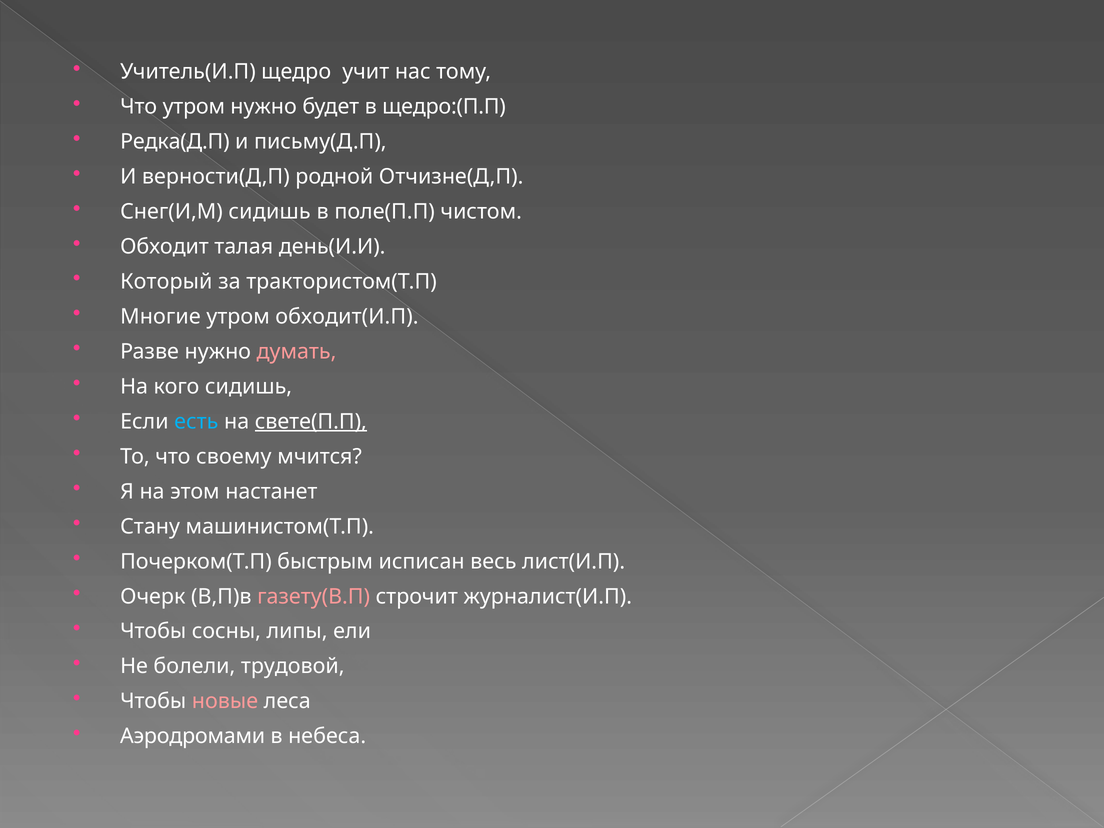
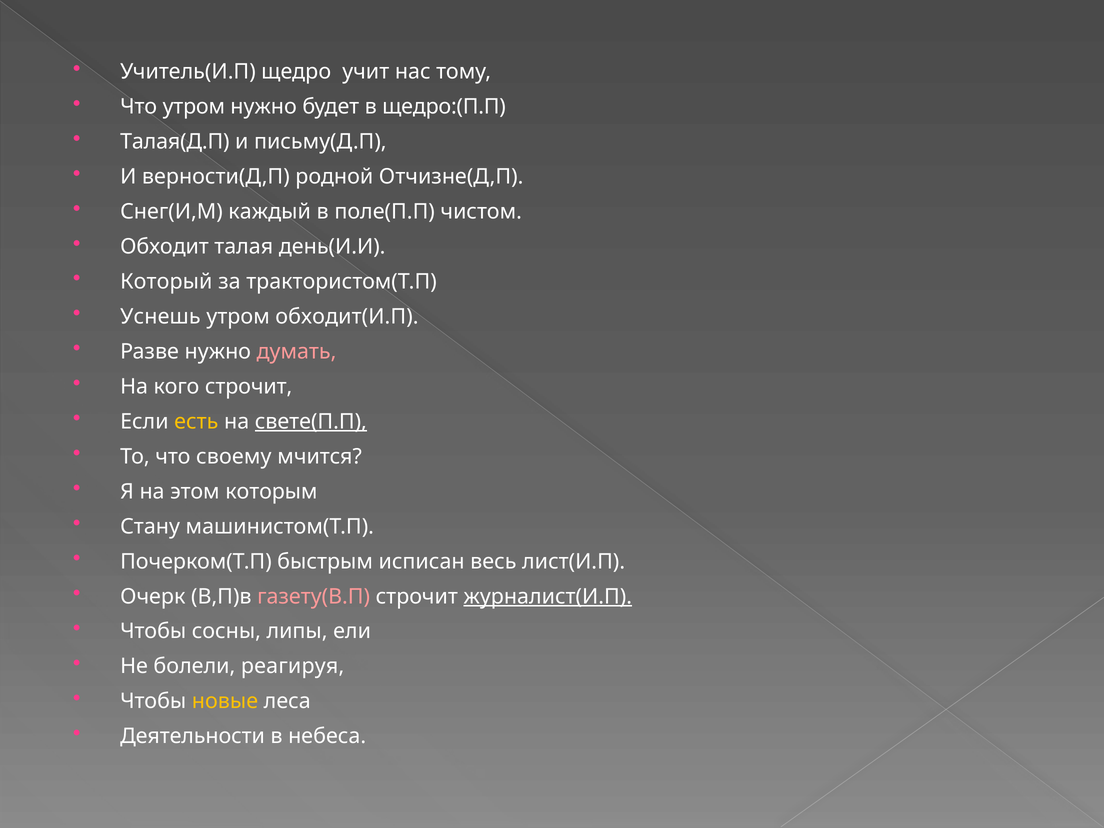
Редка(Д.П: Редка(Д.П -> Талая(Д.П
Снег(И,М сидишь: сидишь -> каждый
Многие: Многие -> Уснешь
кого сидишь: сидишь -> строчит
есть colour: light blue -> yellow
настанет: настанет -> которым
журналист(И.П underline: none -> present
трудовой: трудовой -> реагируя
новые colour: pink -> yellow
Аэродромами: Аэродромами -> Деятельности
